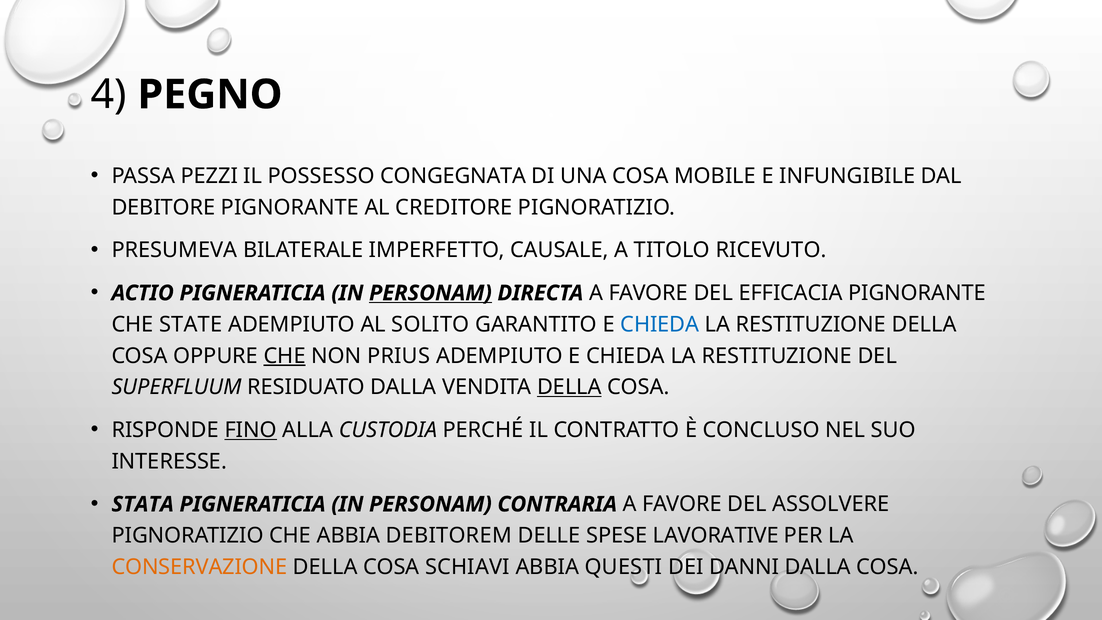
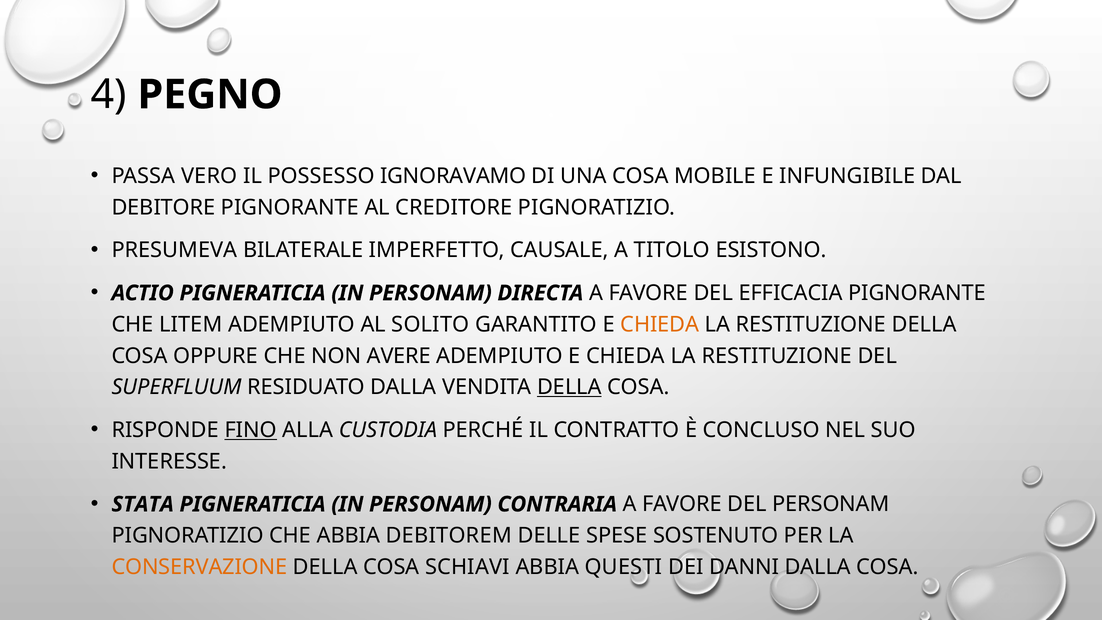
PEZZI: PEZZI -> VERO
CONGEGNATA: CONGEGNATA -> IGNORAVAMO
RICEVUTO: RICEVUTO -> ESISTONO
PERSONAM at (430, 293) underline: present -> none
STATE: STATE -> LITEM
CHIEDA at (660, 324) colour: blue -> orange
CHE at (285, 356) underline: present -> none
PRIUS: PRIUS -> AVERE
DEL ASSOLVERE: ASSOLVERE -> PERSONAM
LAVORATIVE: LAVORATIVE -> SOSTENUTO
